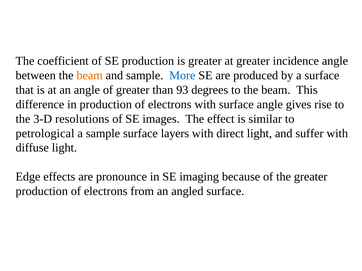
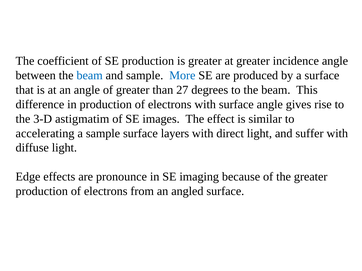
beam at (90, 76) colour: orange -> blue
93: 93 -> 27
resolutions: resolutions -> astigmatim
petrological: petrological -> accelerating
